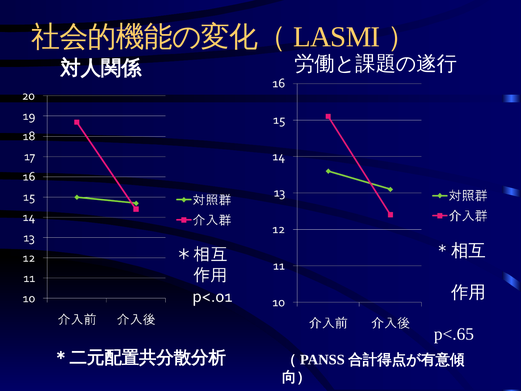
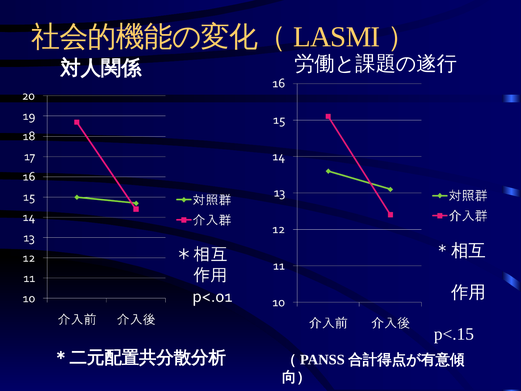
p<.65: p<.65 -> p<.15
